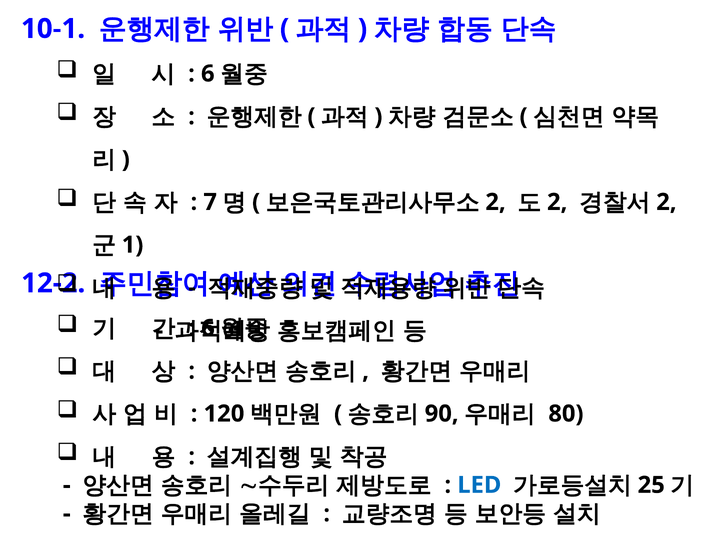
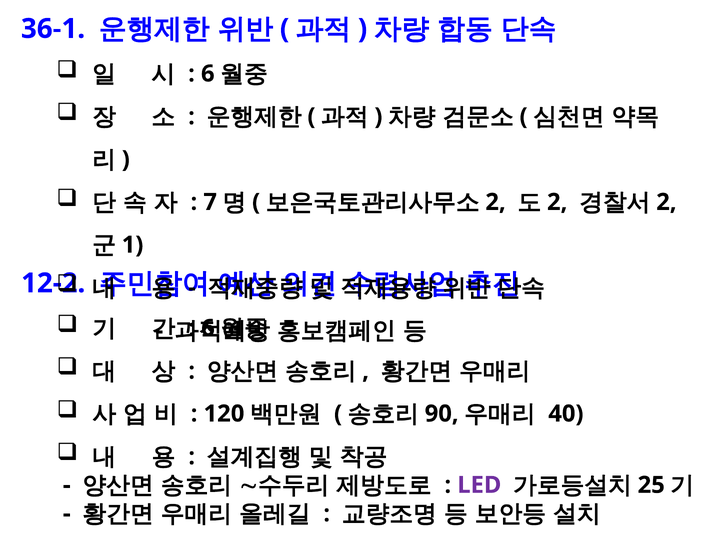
10-1: 10-1 -> 36-1
80: 80 -> 40
LED colour: blue -> purple
